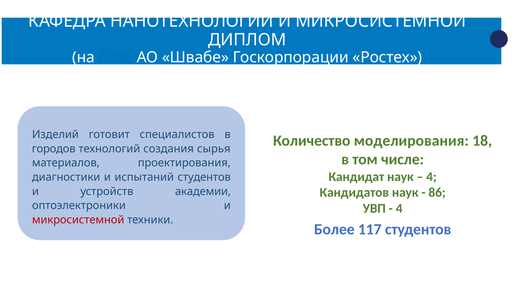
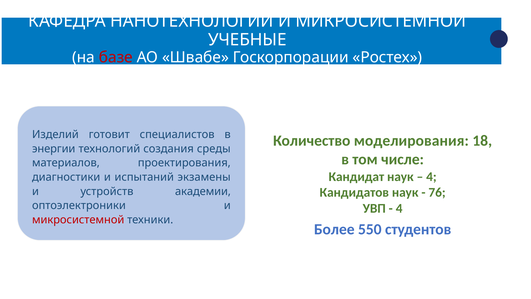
ДИПЛОМ: ДИПЛОМ -> УЧЕБНЫЕ
базе colour: blue -> red
городов: городов -> энергии
сырья: сырья -> среды
испытаний студентов: студентов -> экзамены
86: 86 -> 76
117: 117 -> 550
